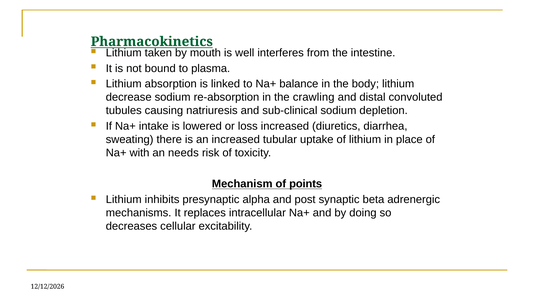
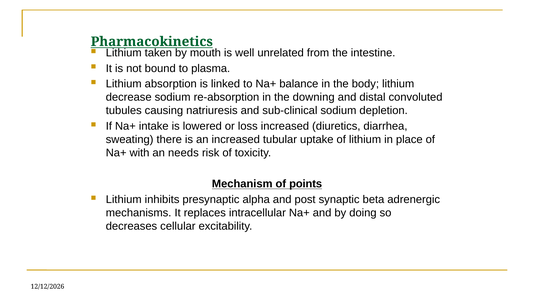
interferes: interferes -> unrelated
crawling: crawling -> downing
